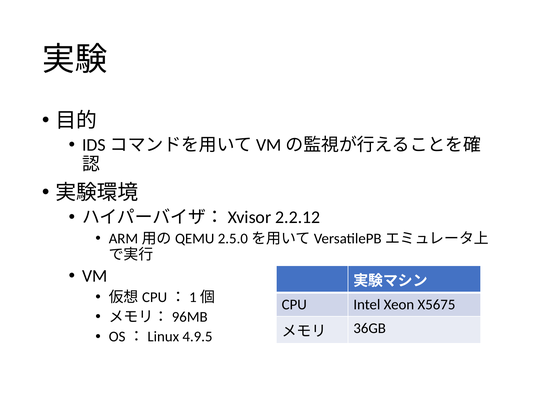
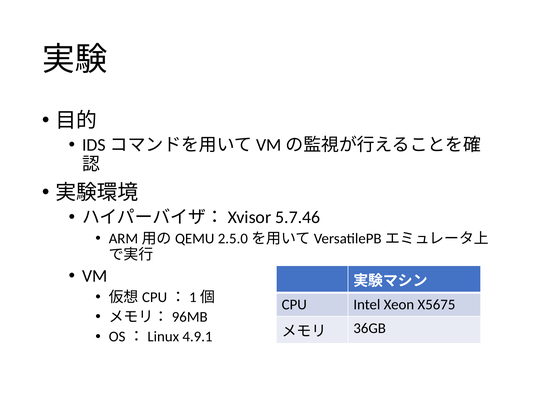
2.2.12: 2.2.12 -> 5.7.46
4.9.5: 4.9.5 -> 4.9.1
